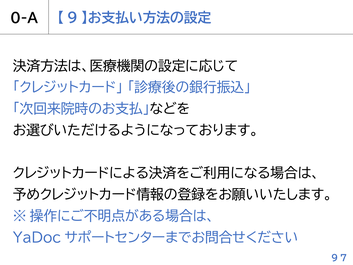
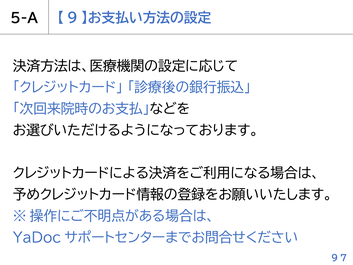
0-A: 0-A -> 5-A
